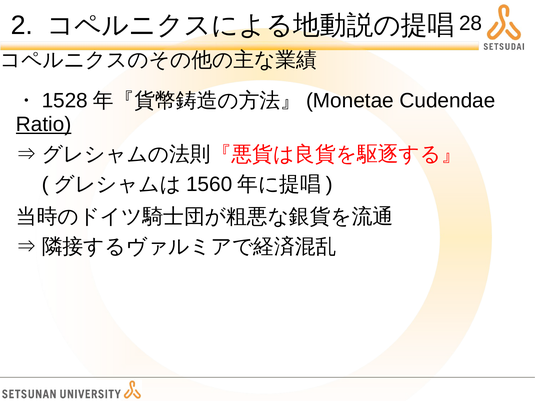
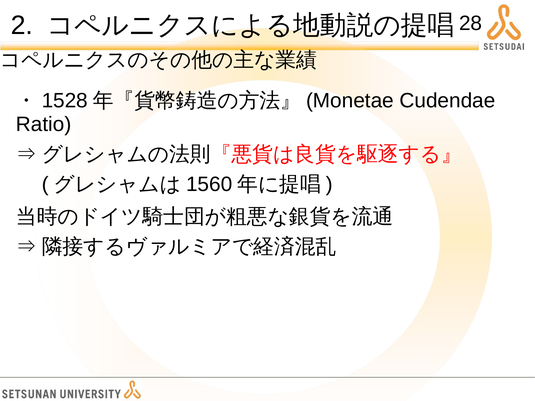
Ratio underline: present -> none
